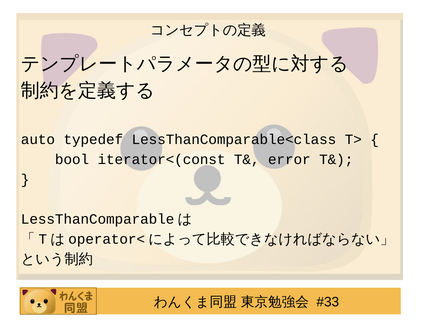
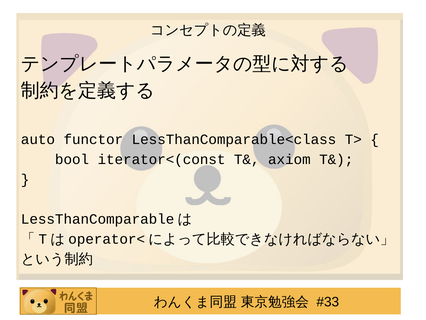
typedef: typedef -> functor
error: error -> axiom
